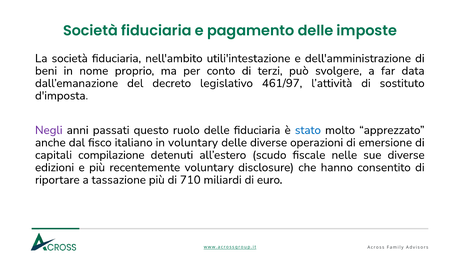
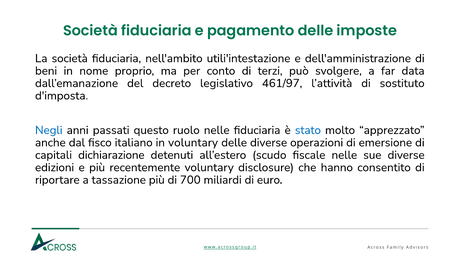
Negli colour: purple -> blue
ruolo delle: delle -> nelle
compilazione: compilazione -> dichiarazione
710: 710 -> 700
